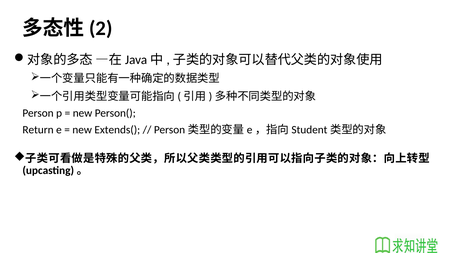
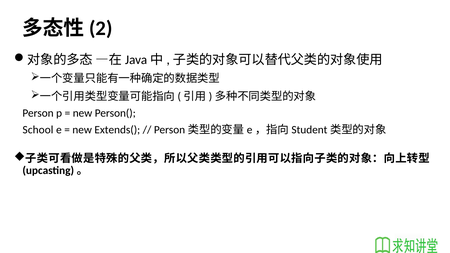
Return: Return -> School
